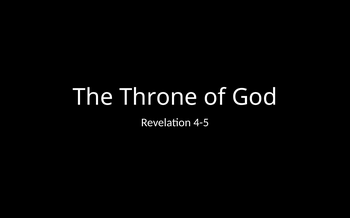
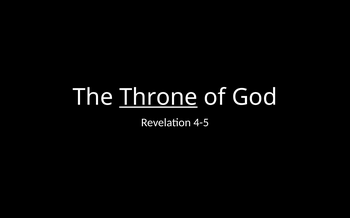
Throne underline: none -> present
